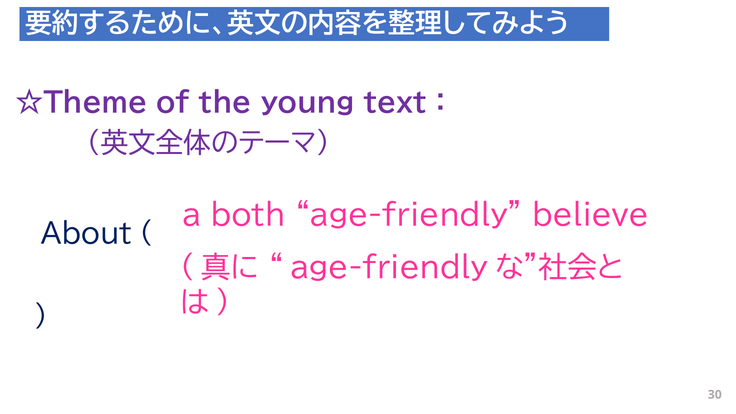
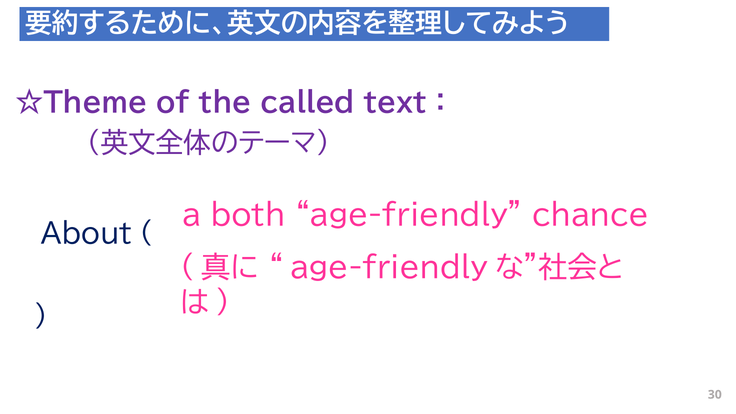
young: young -> called
believe: believe -> chance
